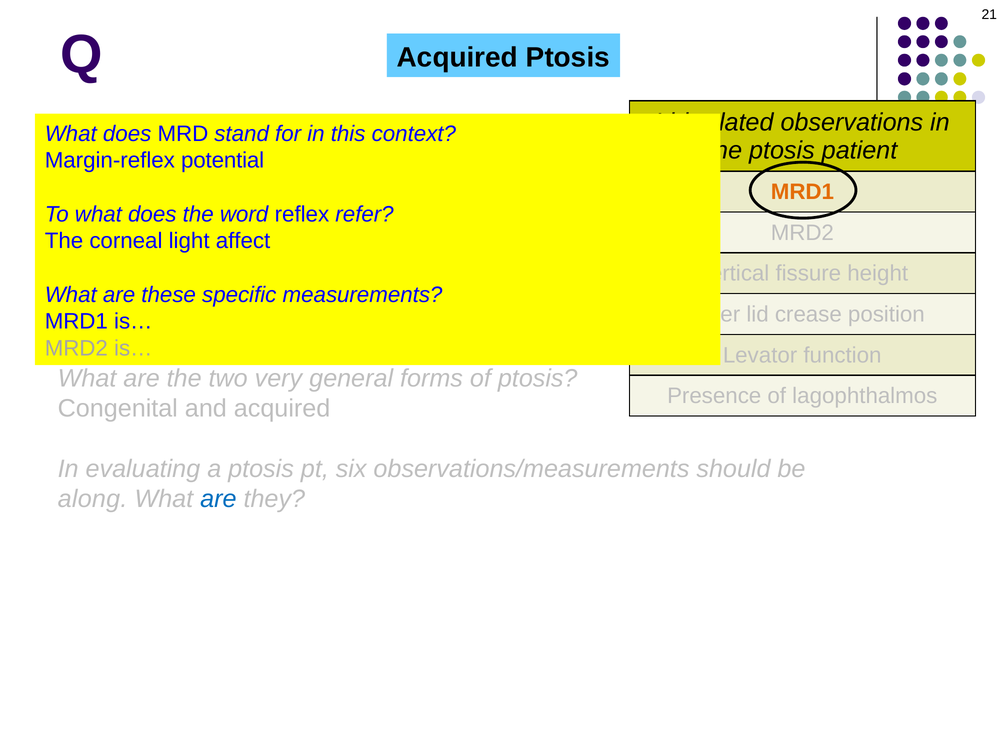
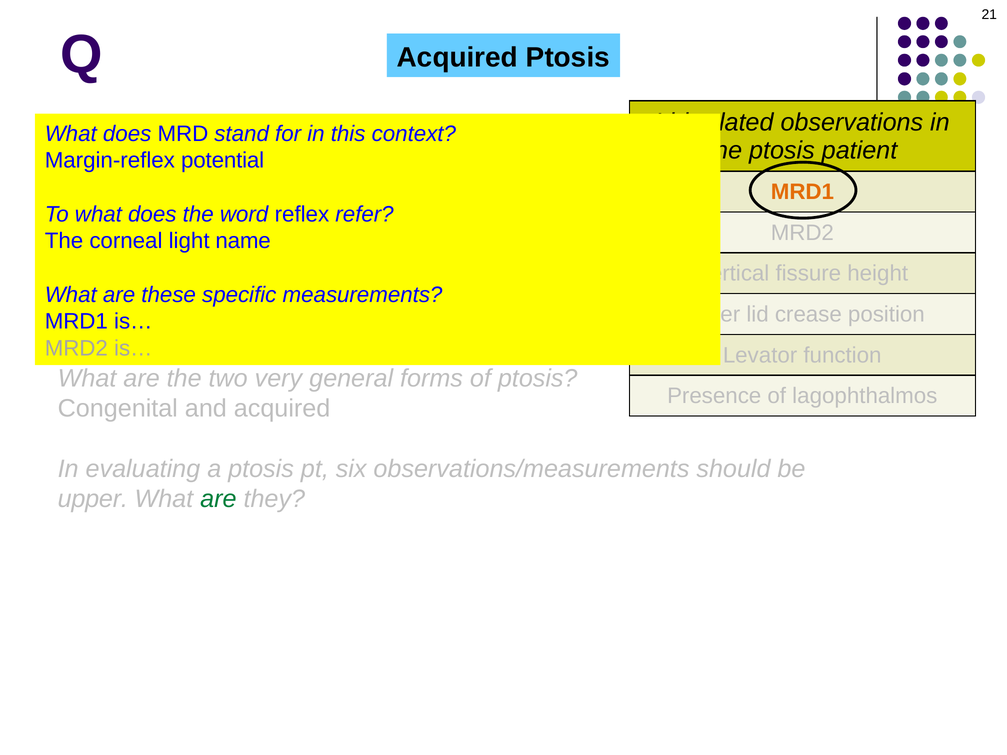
affect: affect -> name
along at (93, 499): along -> upper
are at (218, 499) colour: blue -> green
